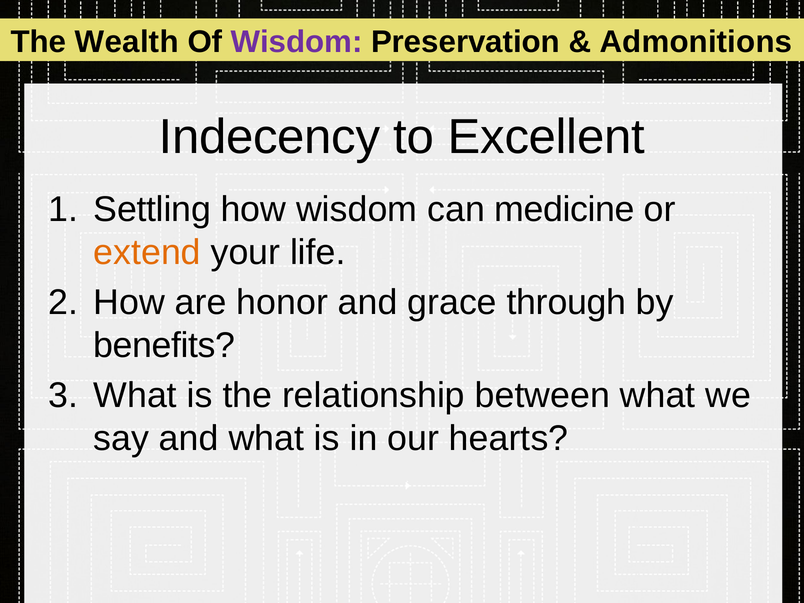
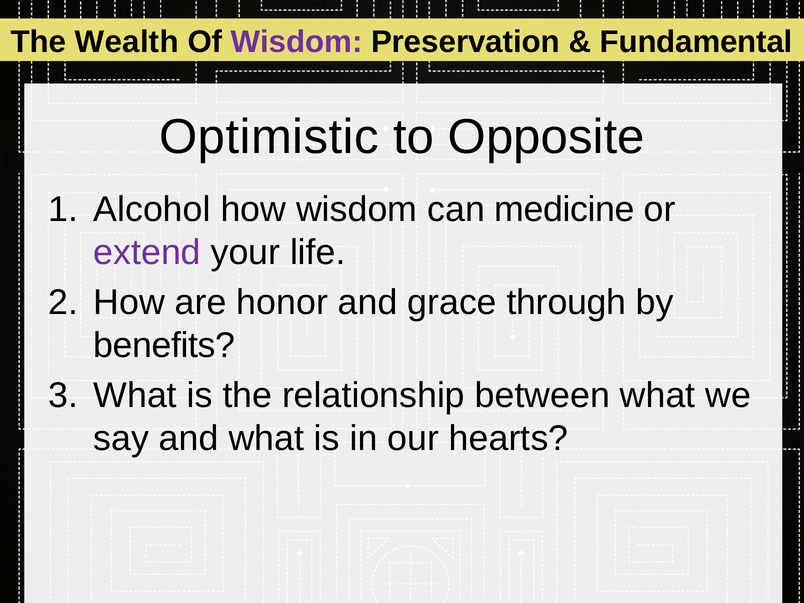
Admonitions: Admonitions -> Fundamental
Indecency: Indecency -> Optimistic
Excellent: Excellent -> Opposite
Settling: Settling -> Alcohol
extend colour: orange -> purple
